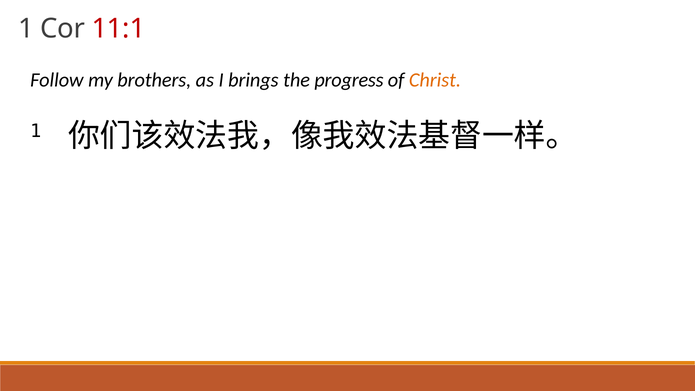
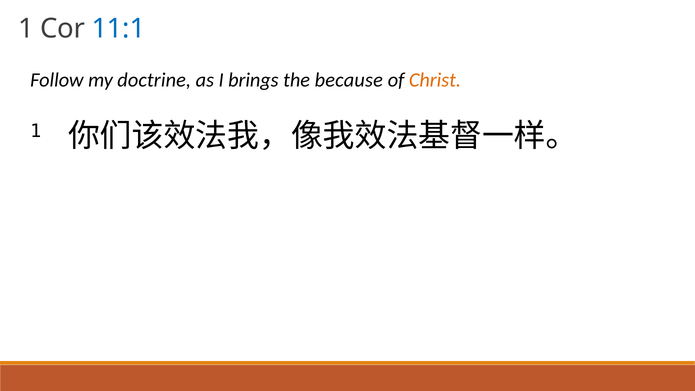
11:1 colour: red -> blue
brothers: brothers -> doctrine
progress: progress -> because
